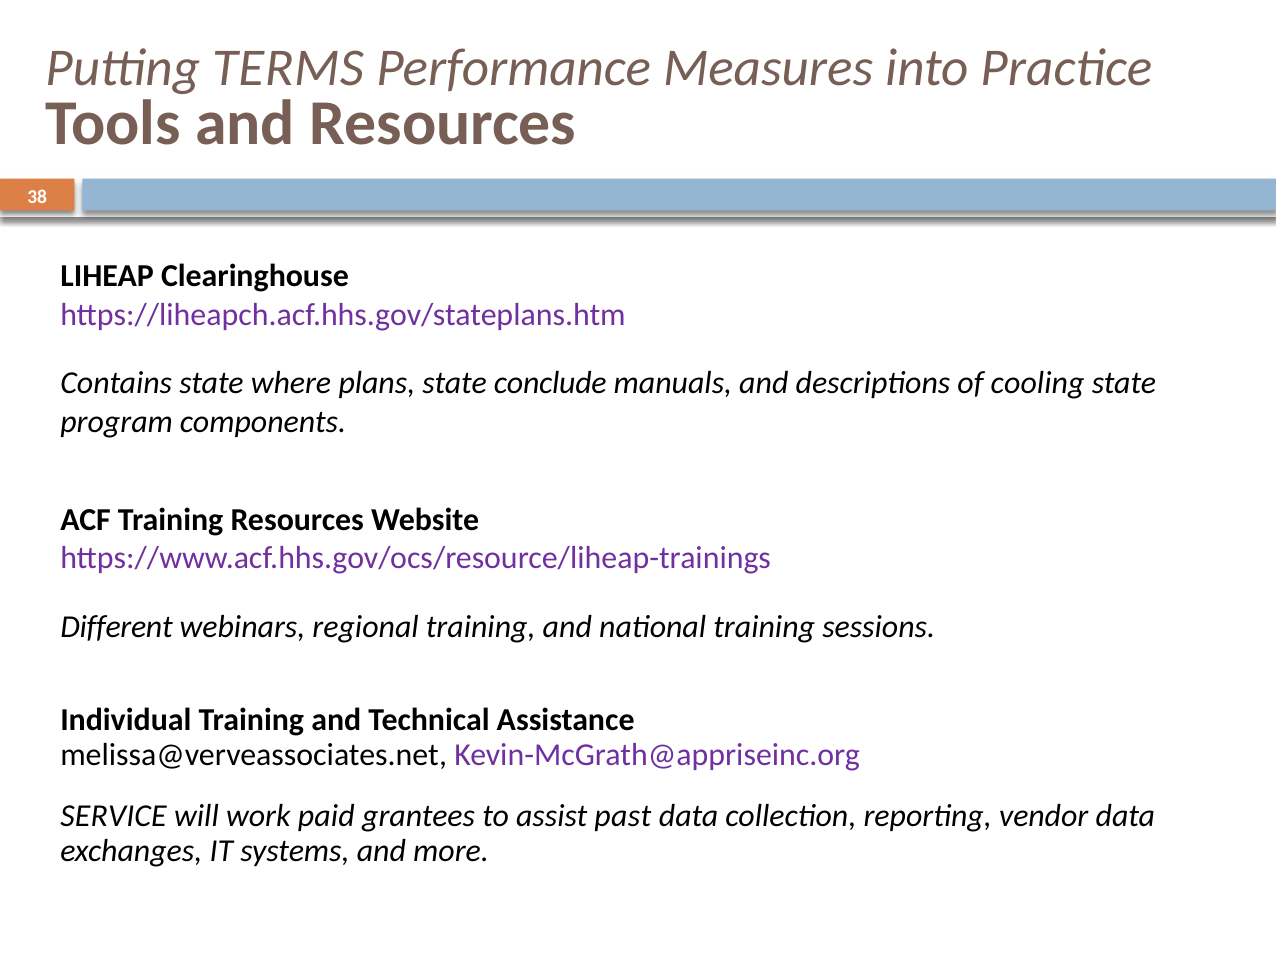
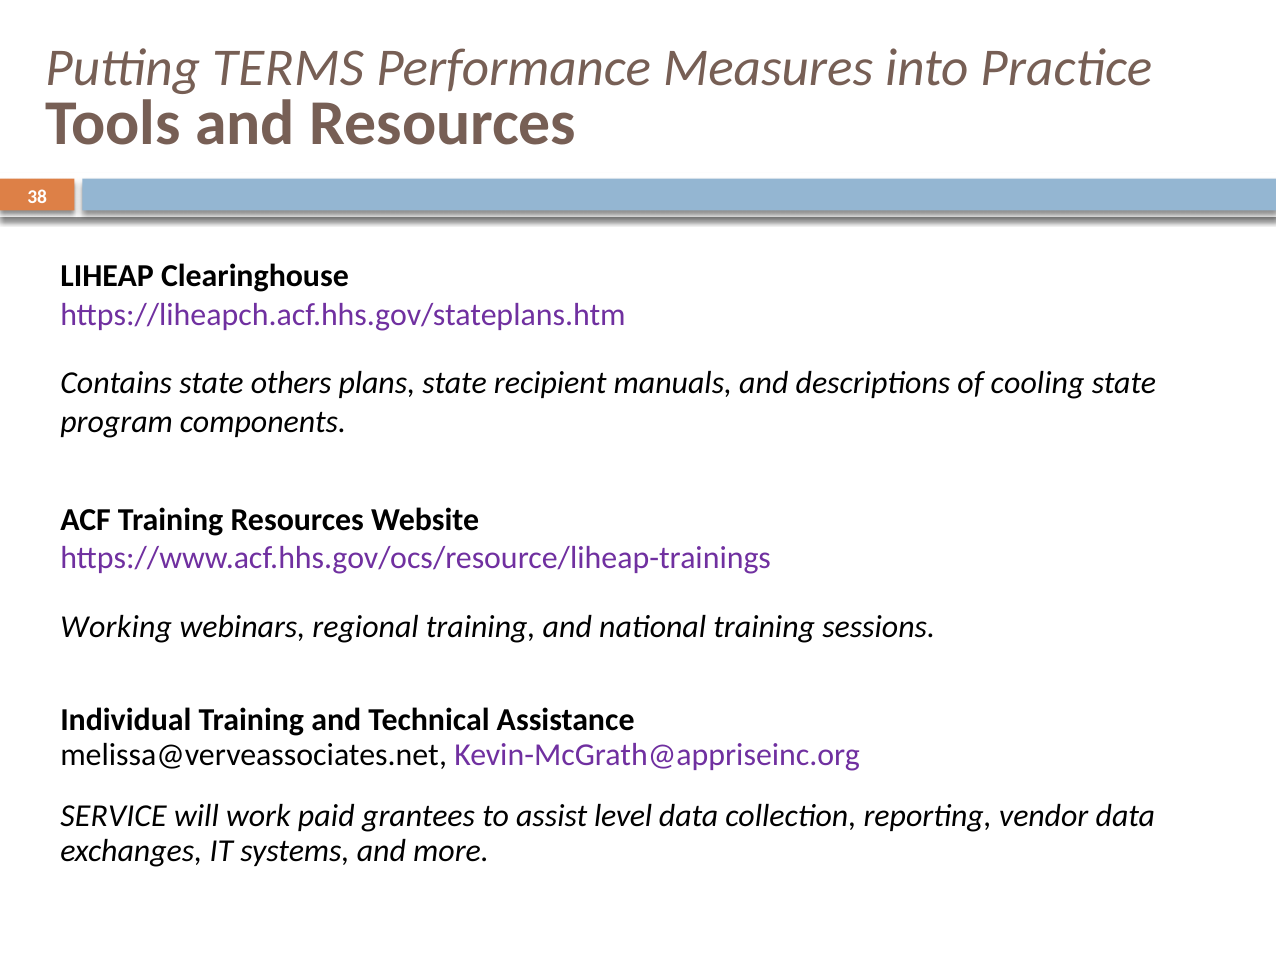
where: where -> others
conclude: conclude -> recipient
Different: Different -> Working
past: past -> level
